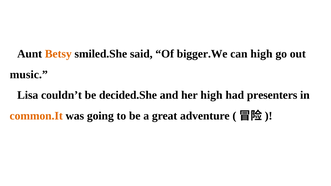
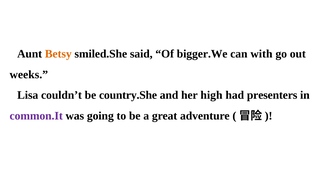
can high: high -> with
music: music -> weeks
decided.She: decided.She -> country.She
common.It colour: orange -> purple
